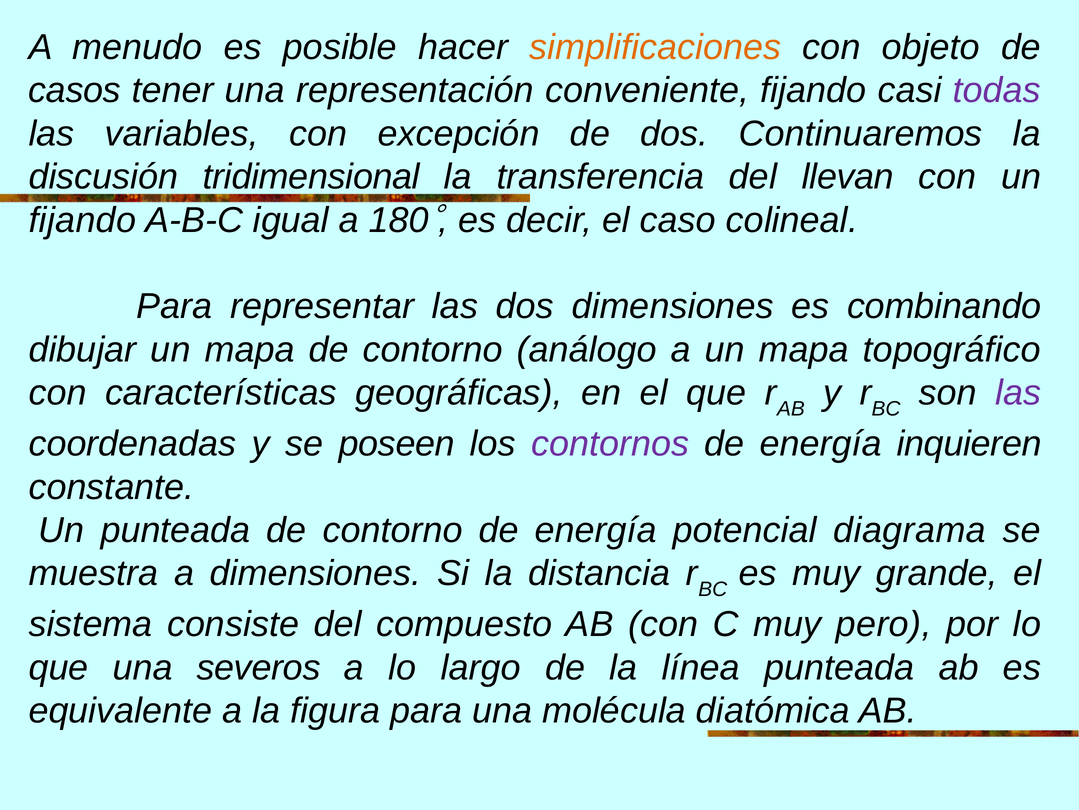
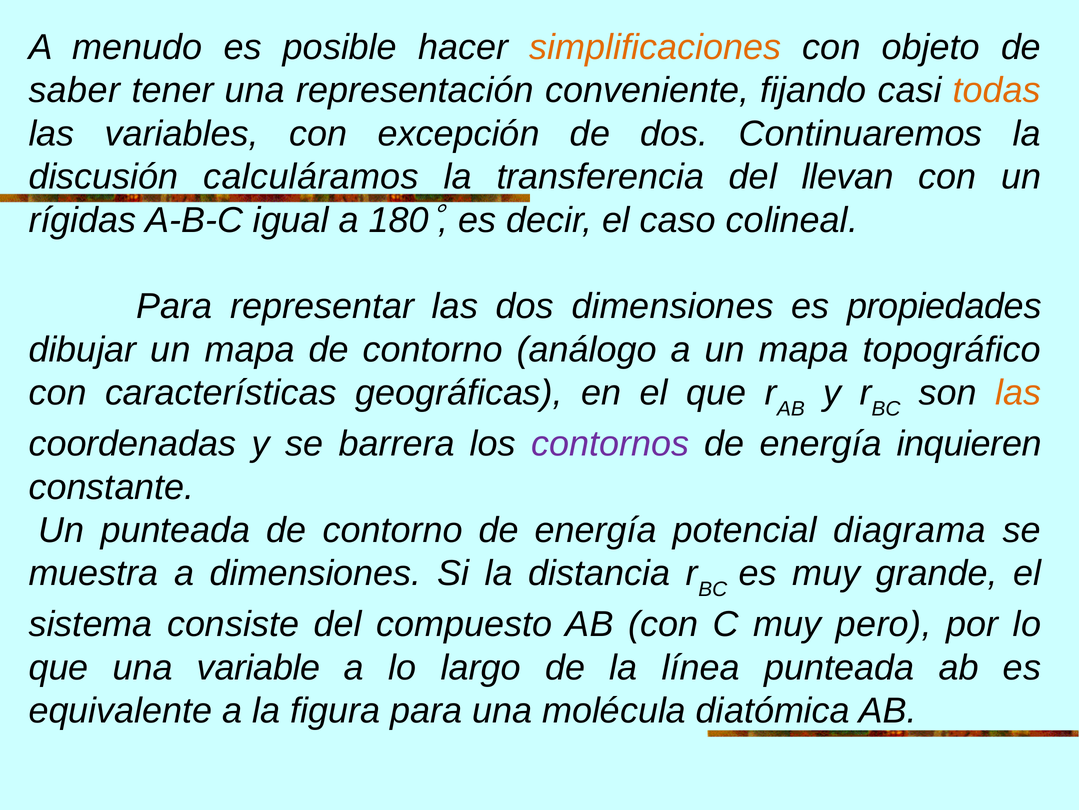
casos: casos -> saber
todas colour: purple -> orange
tridimensional: tridimensional -> calculáramos
fijando at (82, 220): fijando -> rígidas
combinando: combinando -> propiedades
las at (1018, 393) colour: purple -> orange
poseen: poseen -> barrera
severos: severos -> variable
